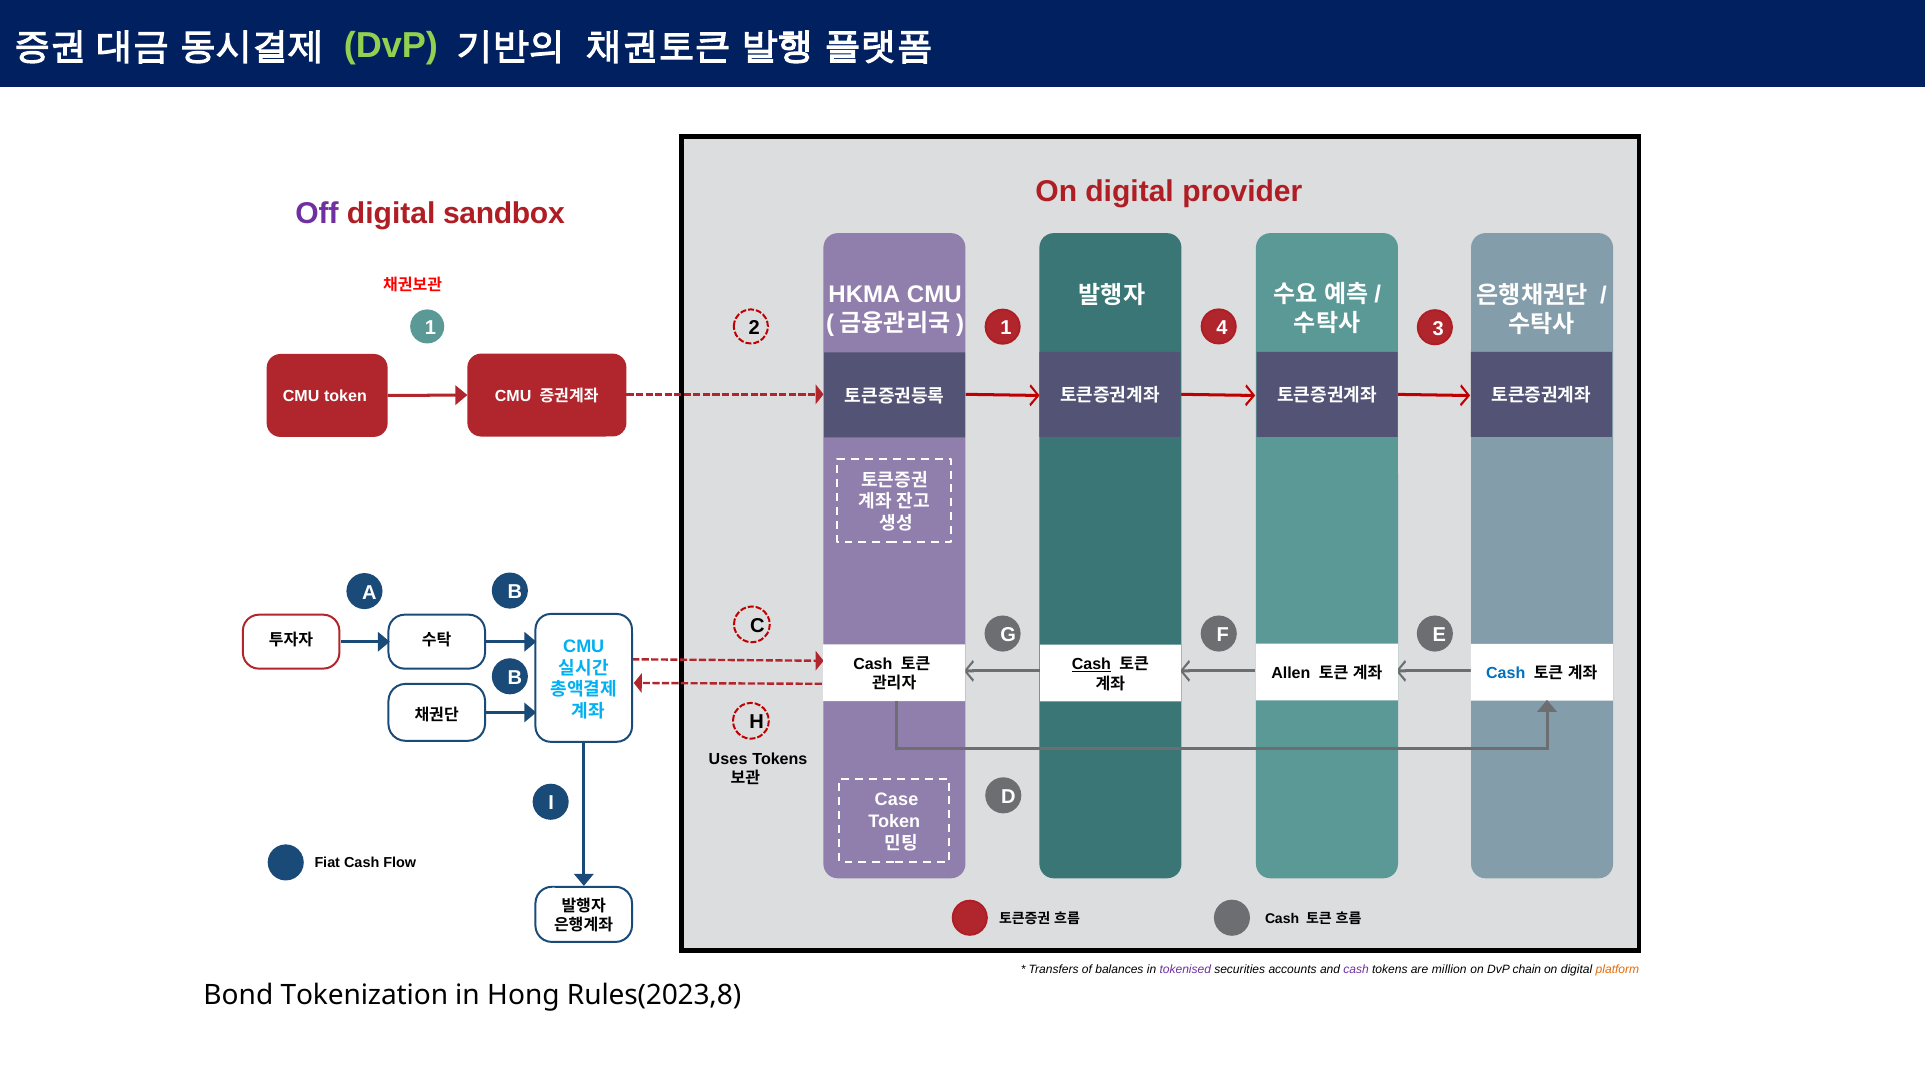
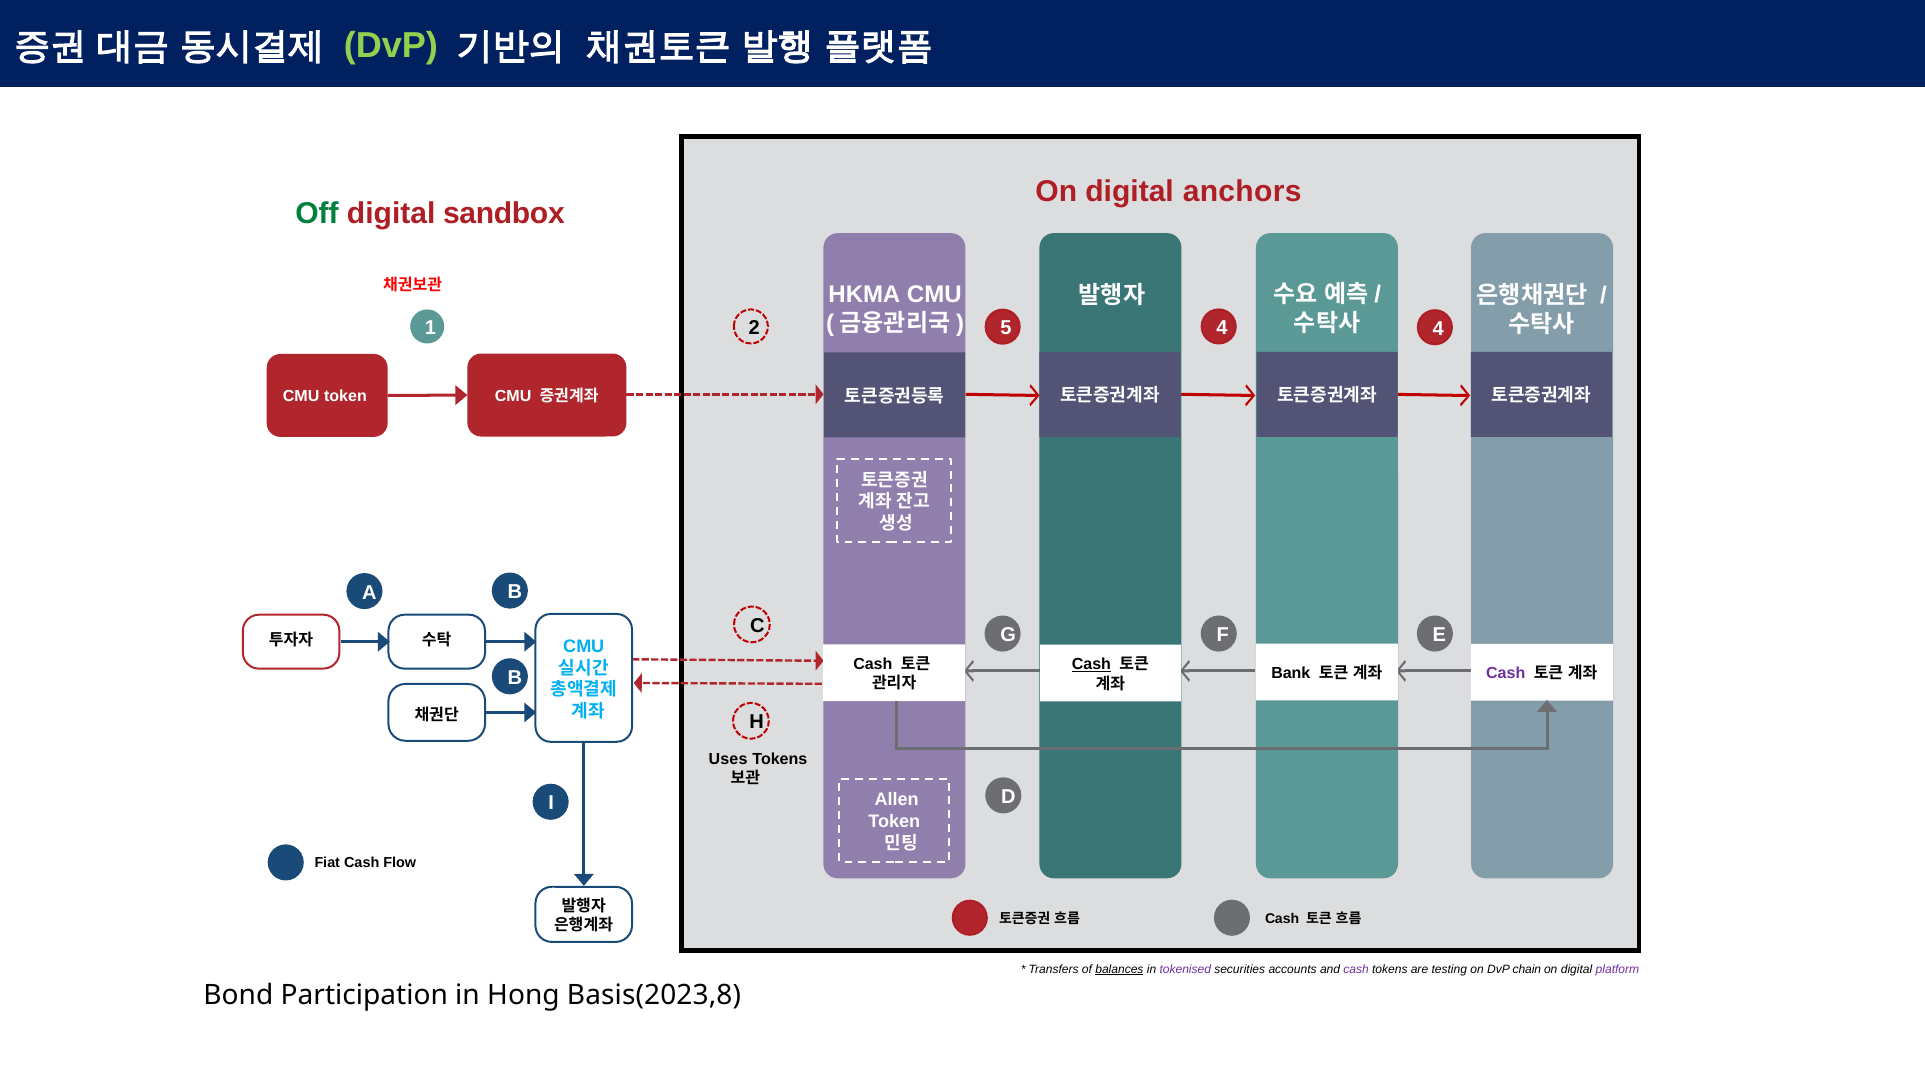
provider: provider -> anchors
Off colour: purple -> green
2 1: 1 -> 5
4 3: 3 -> 4
Allen: Allen -> Bank
Cash at (1506, 673) colour: blue -> purple
Case: Case -> Allen
balances underline: none -> present
million: million -> testing
platform colour: orange -> purple
Tokenization: Tokenization -> Participation
Rules(2023,8: Rules(2023,8 -> Basis(2023,8
